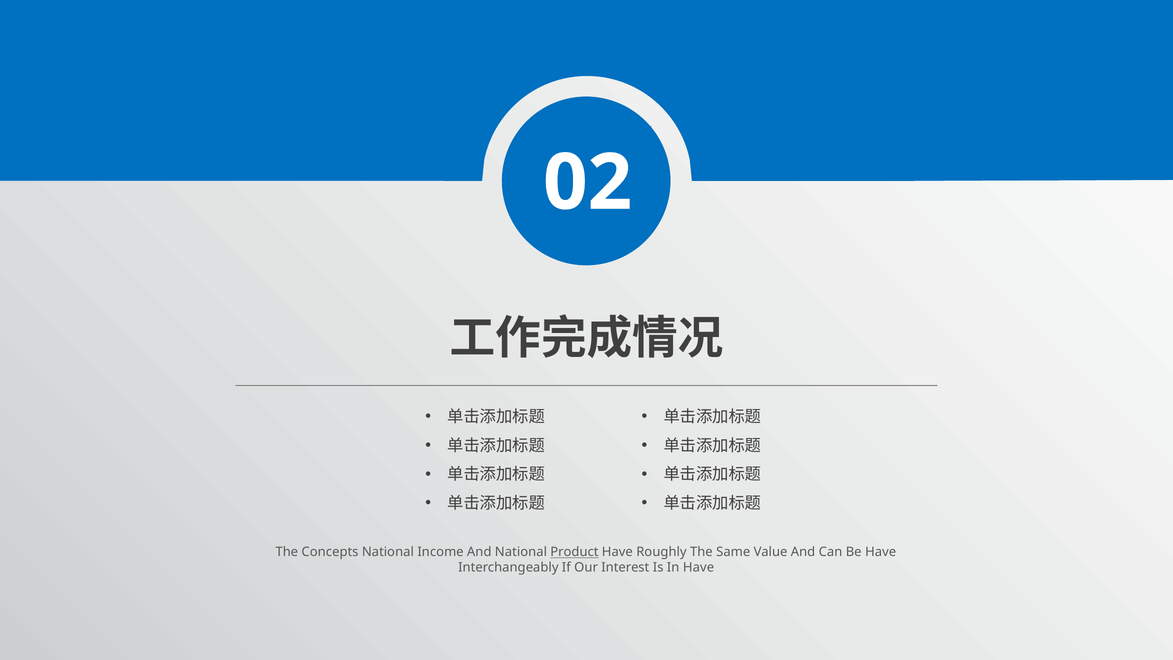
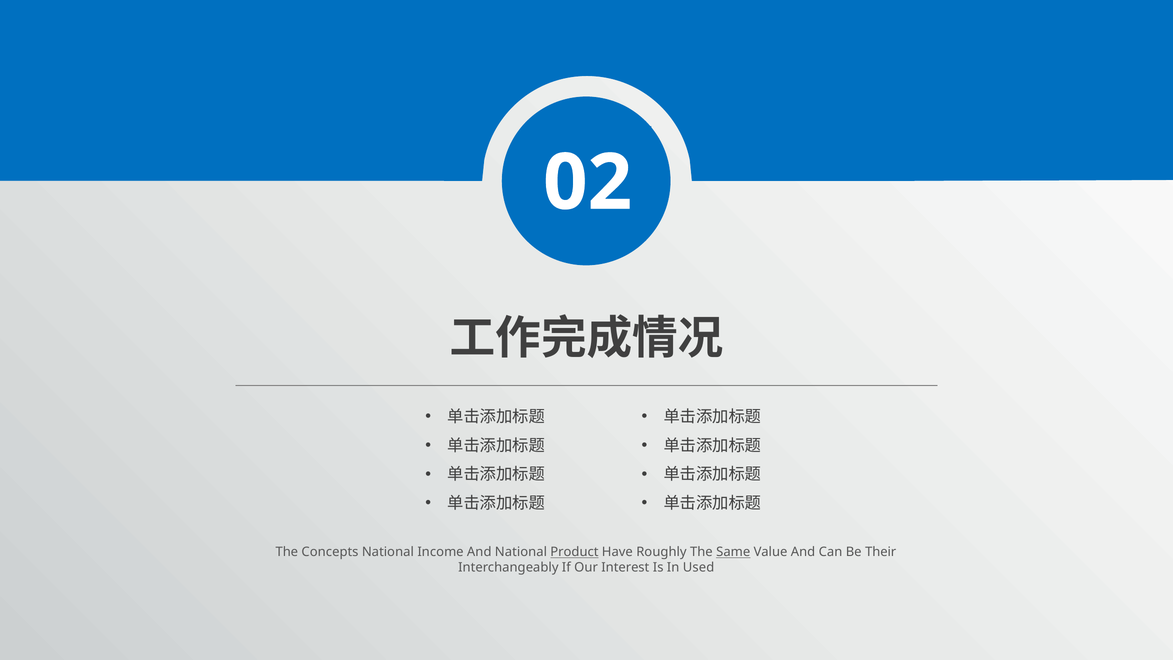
Same underline: none -> present
Be Have: Have -> Their
In Have: Have -> Used
